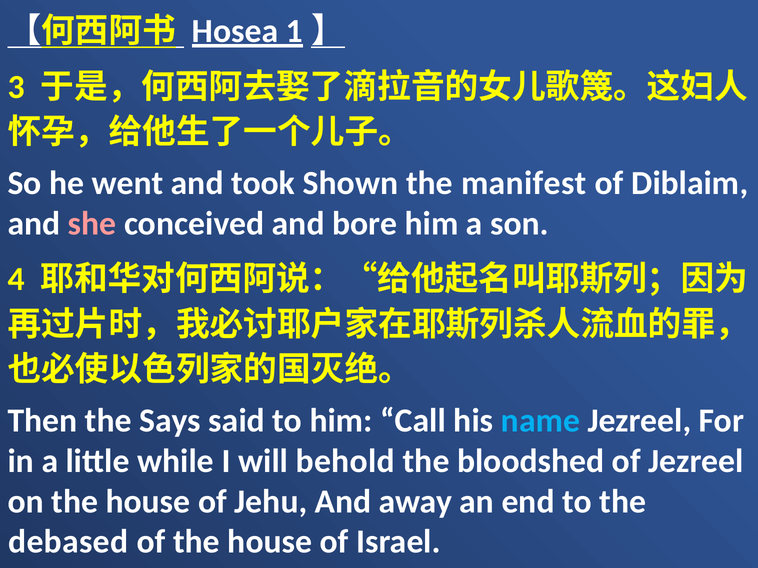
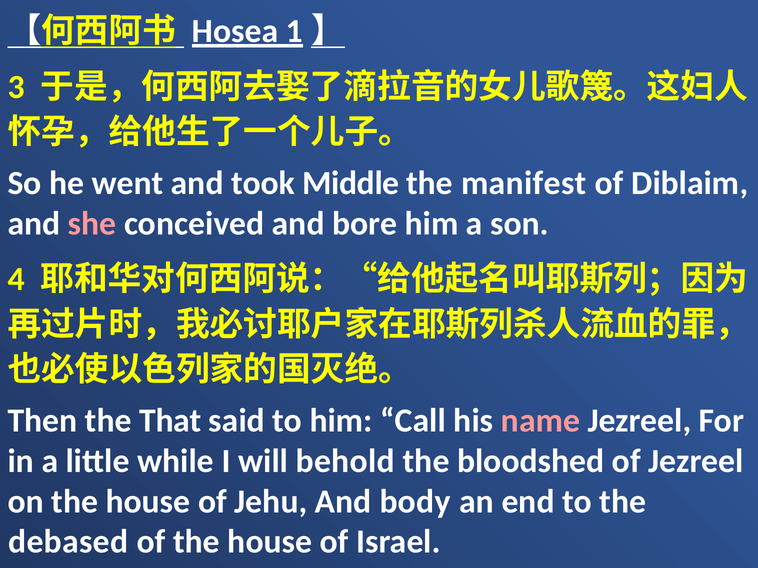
Shown: Shown -> Middle
Says: Says -> That
name colour: light blue -> pink
away: away -> body
